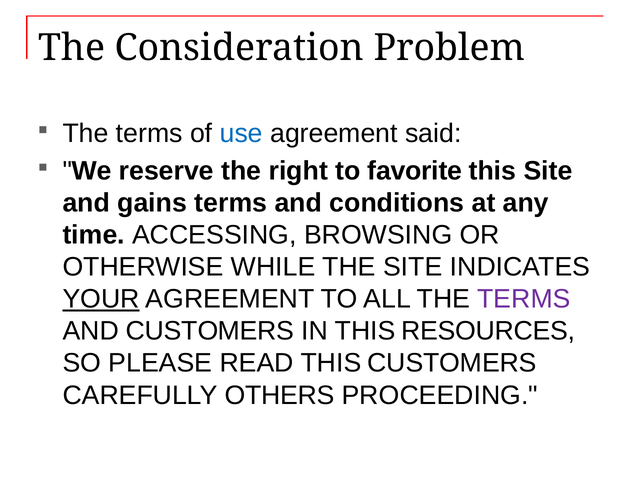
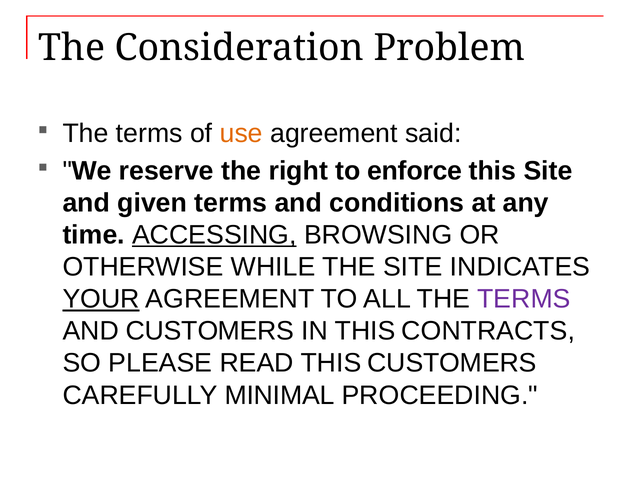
use colour: blue -> orange
favorite: favorite -> enforce
gains: gains -> given
ACCESSING underline: none -> present
RESOURCES: RESOURCES -> CONTRACTS
OTHERS: OTHERS -> MINIMAL
